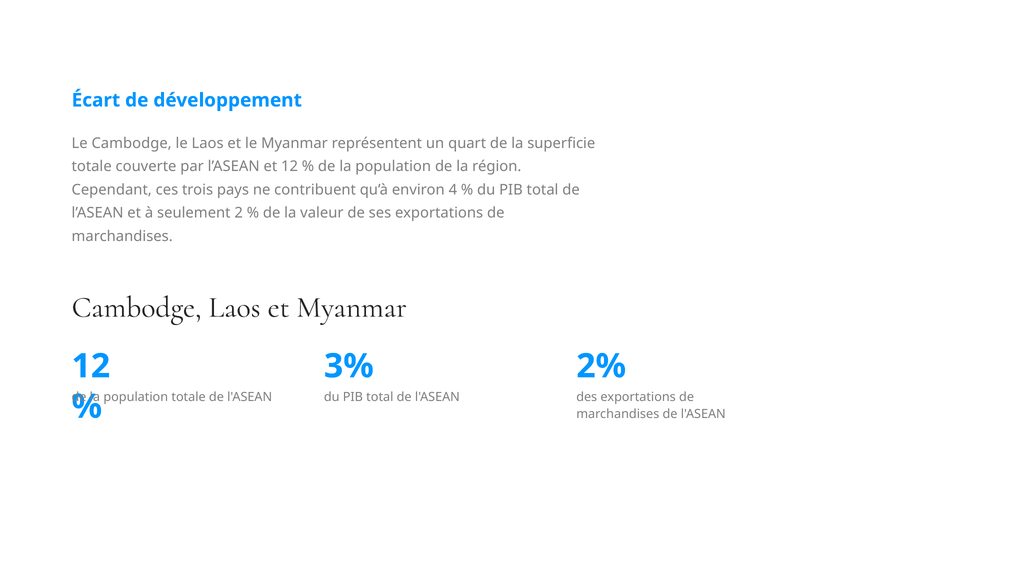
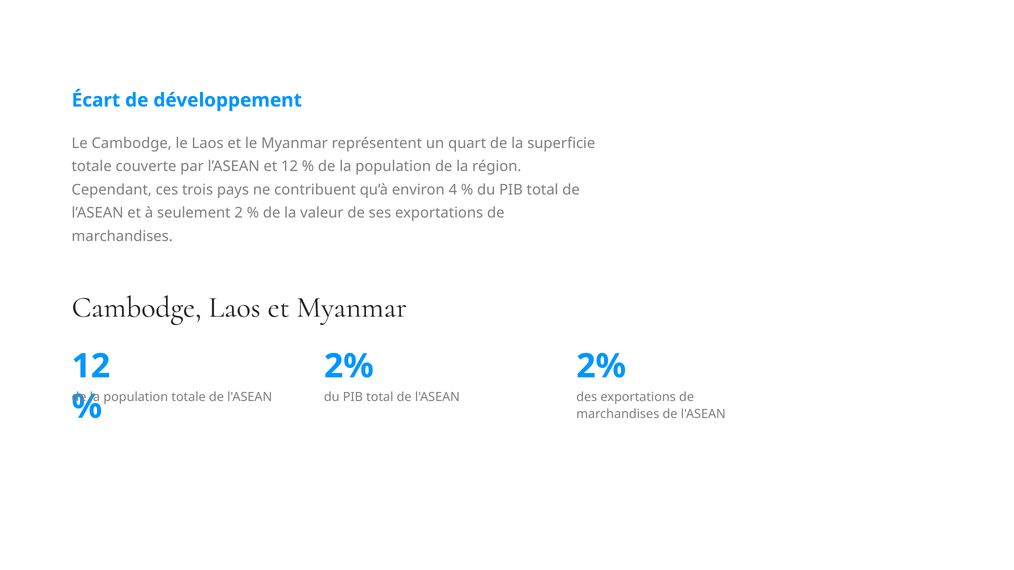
3% at (349, 366): 3% -> 2%
